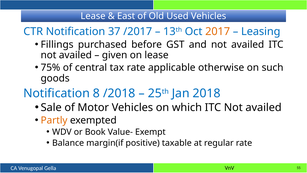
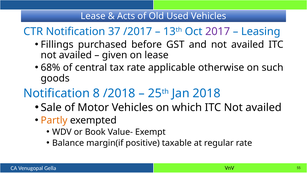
East: East -> Acts
2017 colour: orange -> purple
75%: 75% -> 68%
